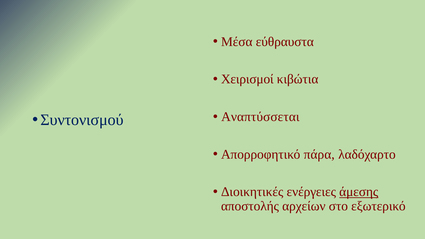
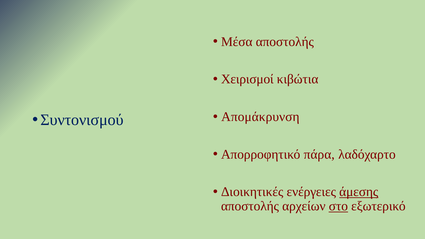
Μέσα εύθραυστα: εύθραυστα -> αποστολής
Αναπτύσσεται: Αναπτύσσεται -> Απομάκρυνση
στο underline: none -> present
